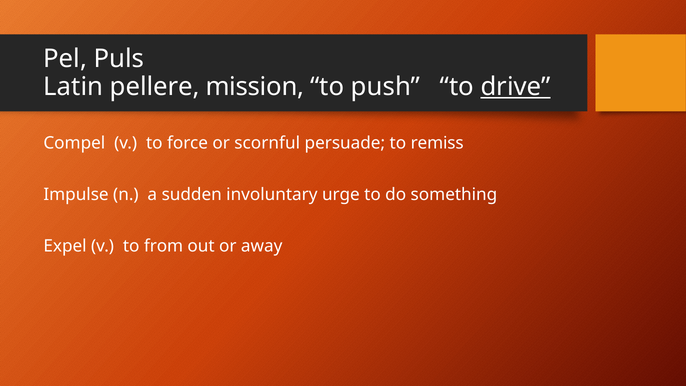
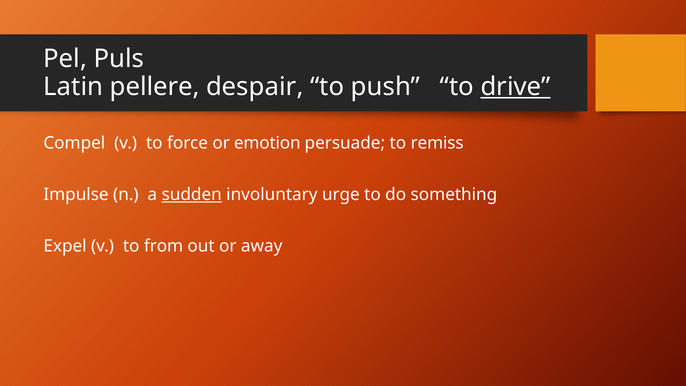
mission: mission -> despair
scornful: scornful -> emotion
sudden underline: none -> present
